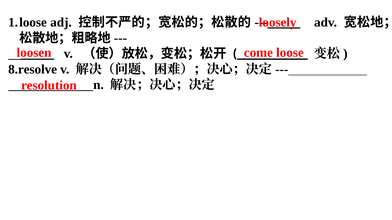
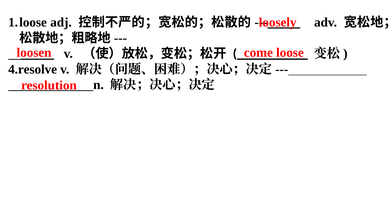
8.resolve: 8.resolve -> 4.resolve
